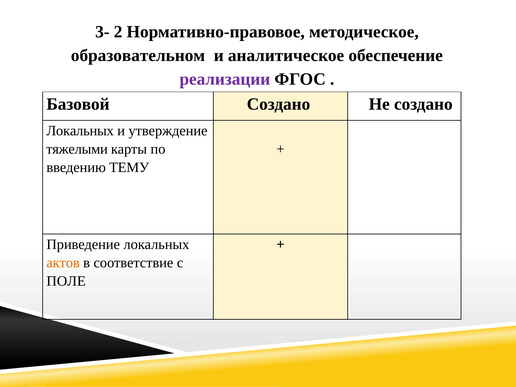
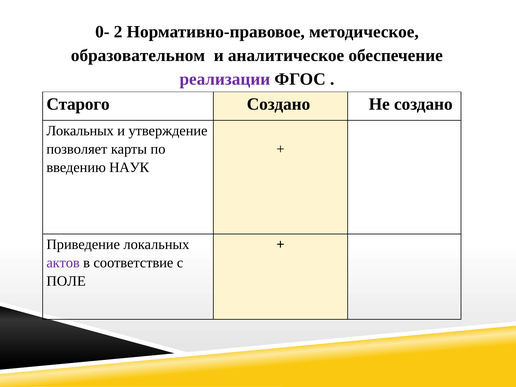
3-: 3- -> 0-
Базовой: Базовой -> Старого
тяжелыми: тяжелыми -> позволяет
ТЕМУ: ТЕМУ -> НАУК
актов colour: orange -> purple
